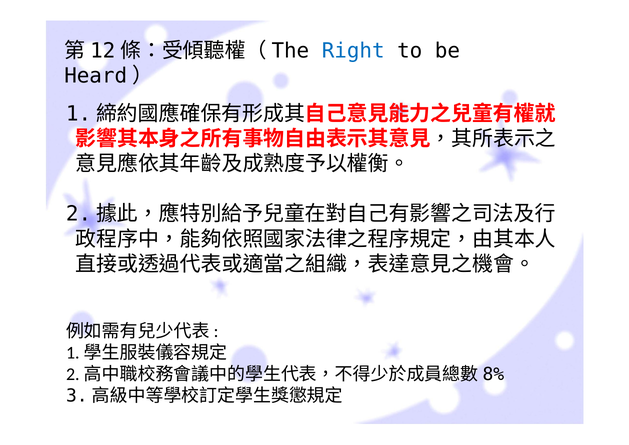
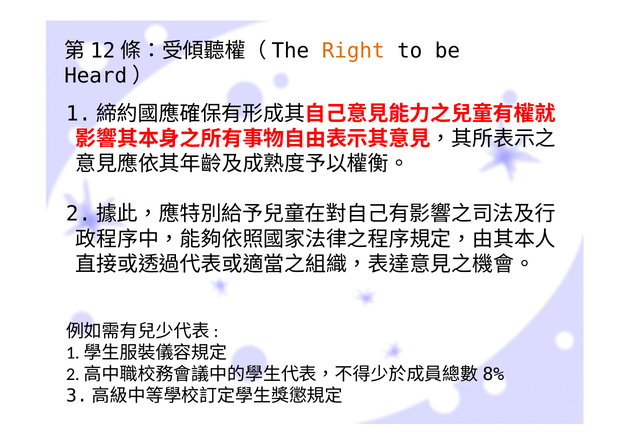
Right colour: blue -> orange
